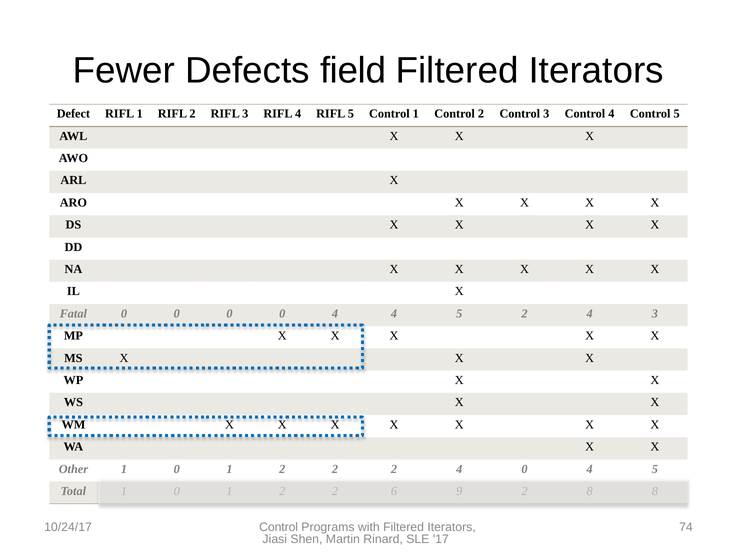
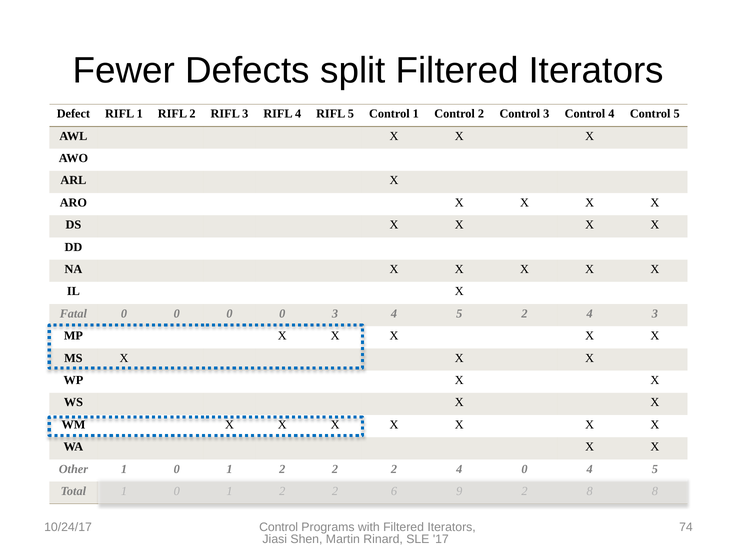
field: field -> split
0 0 4: 4 -> 3
